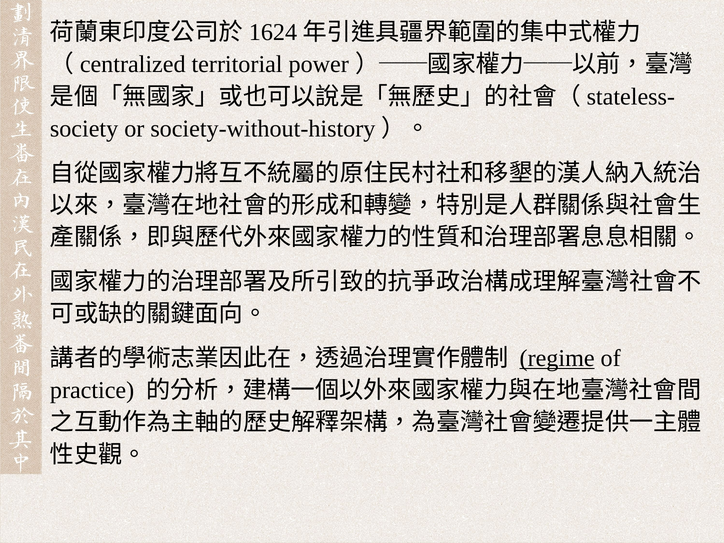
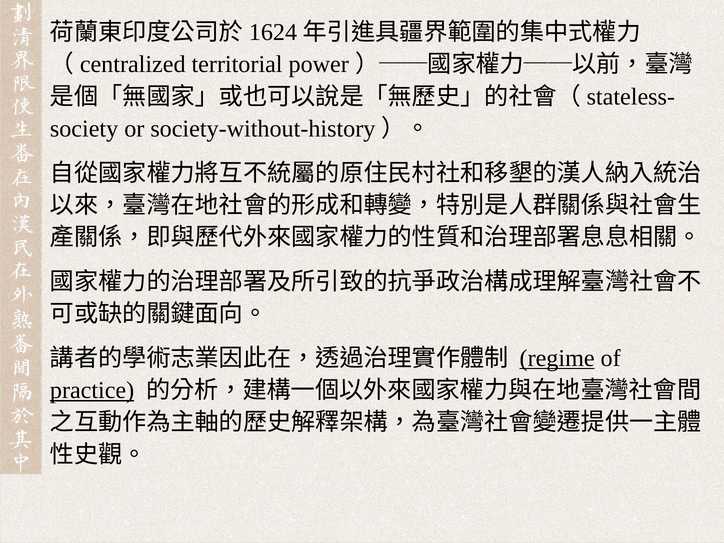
practice underline: none -> present
